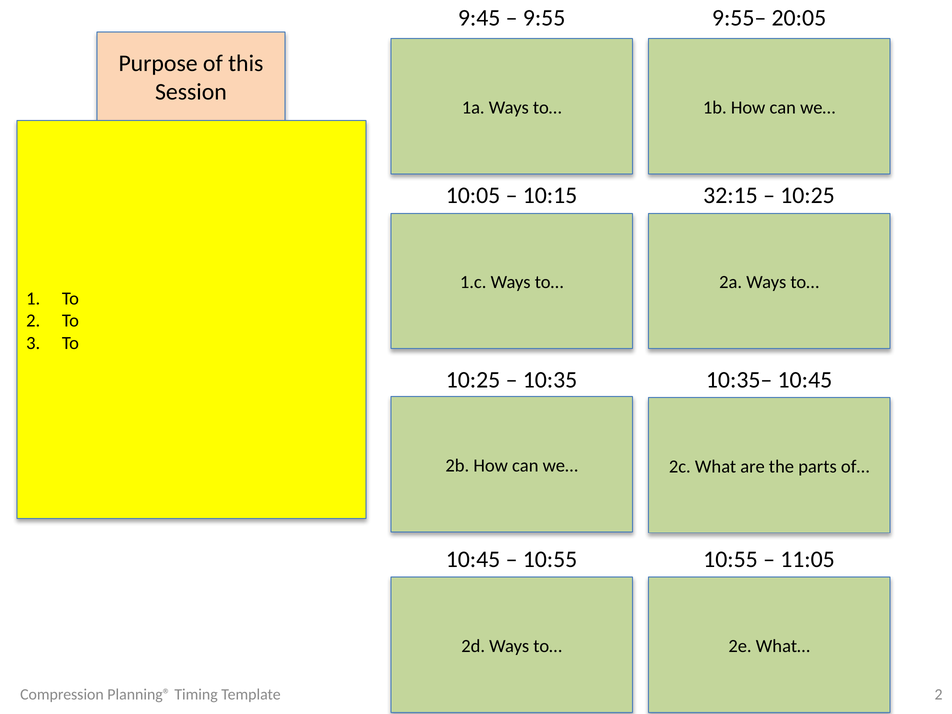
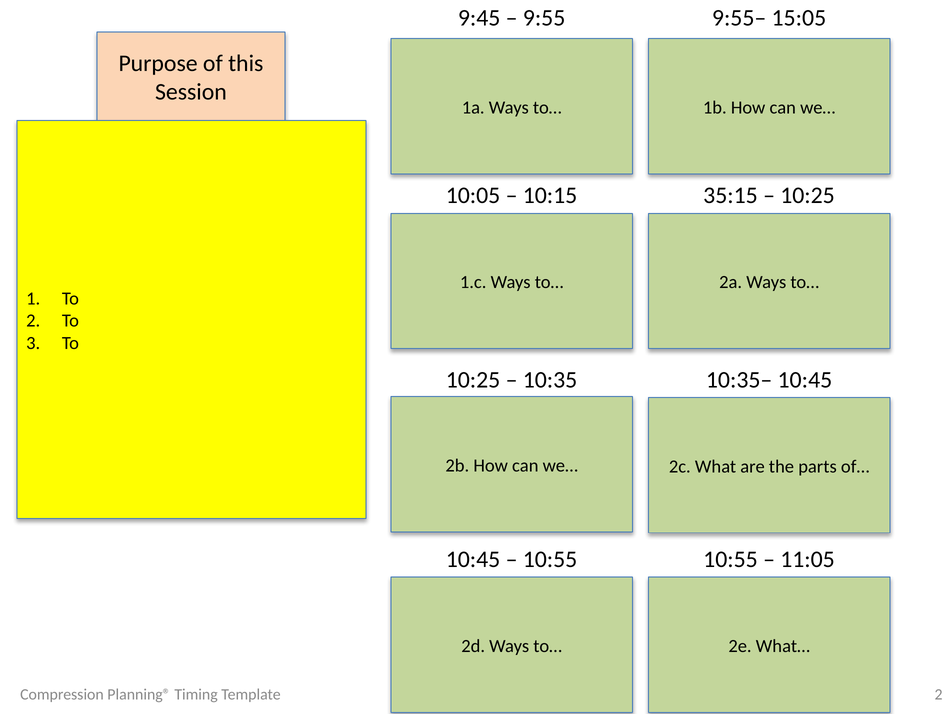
20:05: 20:05 -> 15:05
32:15: 32:15 -> 35:15
